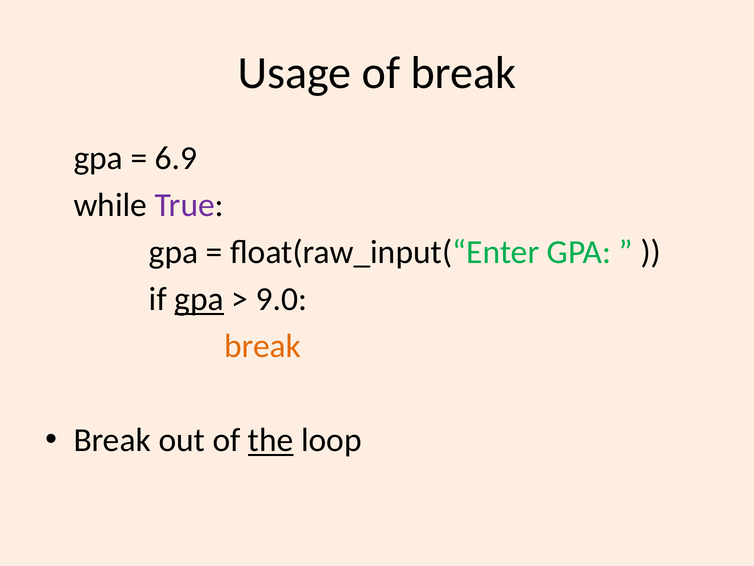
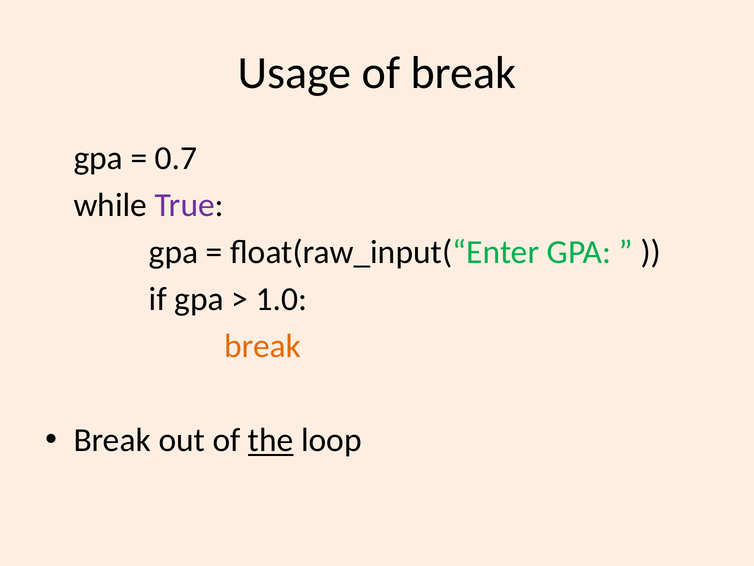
6.9: 6.9 -> 0.7
gpa at (199, 299) underline: present -> none
9.0: 9.0 -> 1.0
